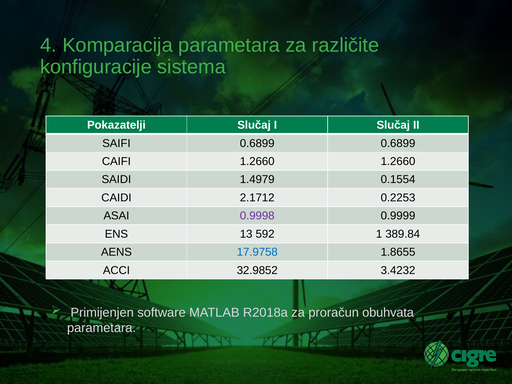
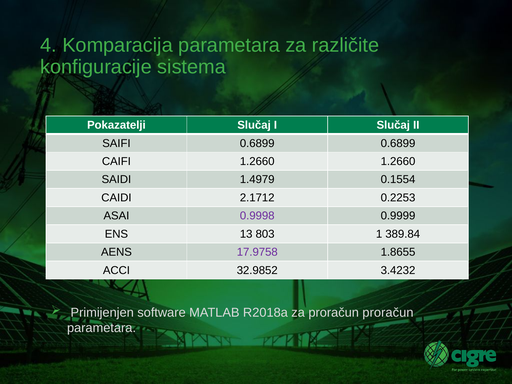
592: 592 -> 803
17.9758 colour: blue -> purple
proračun obuhvata: obuhvata -> proračun
